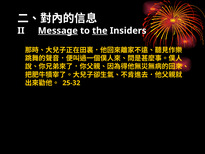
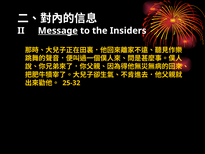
the underline: present -> none
